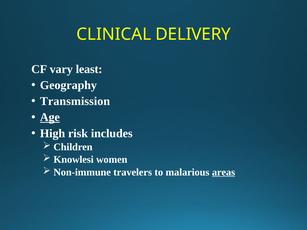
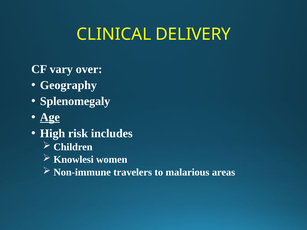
least: least -> over
Transmission: Transmission -> Splenomegaly
areas underline: present -> none
